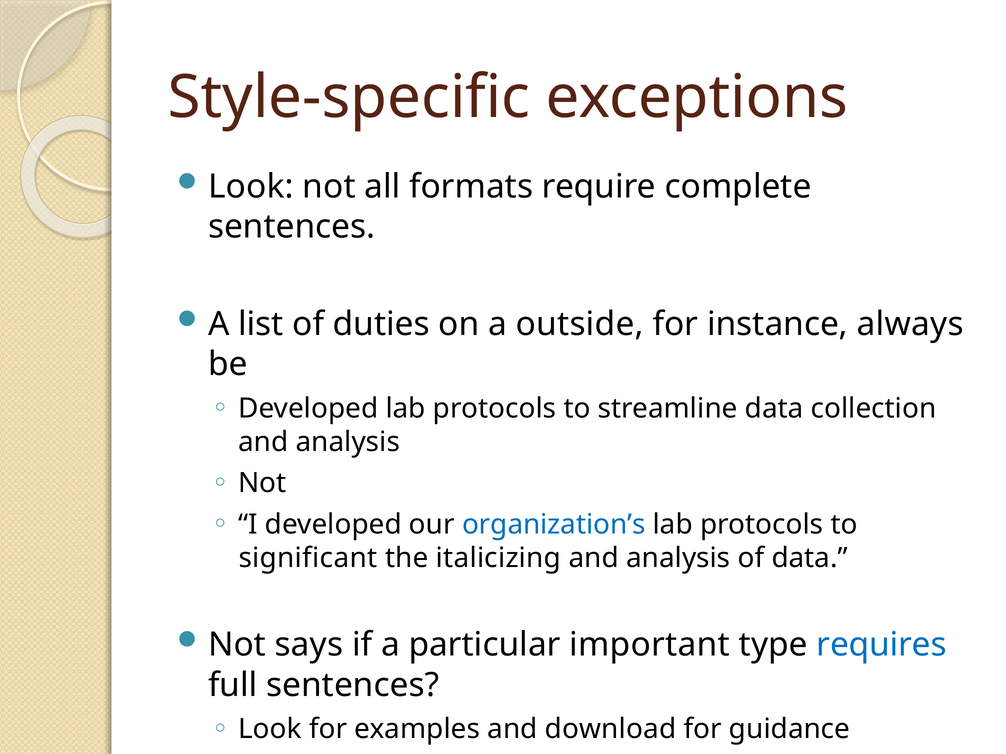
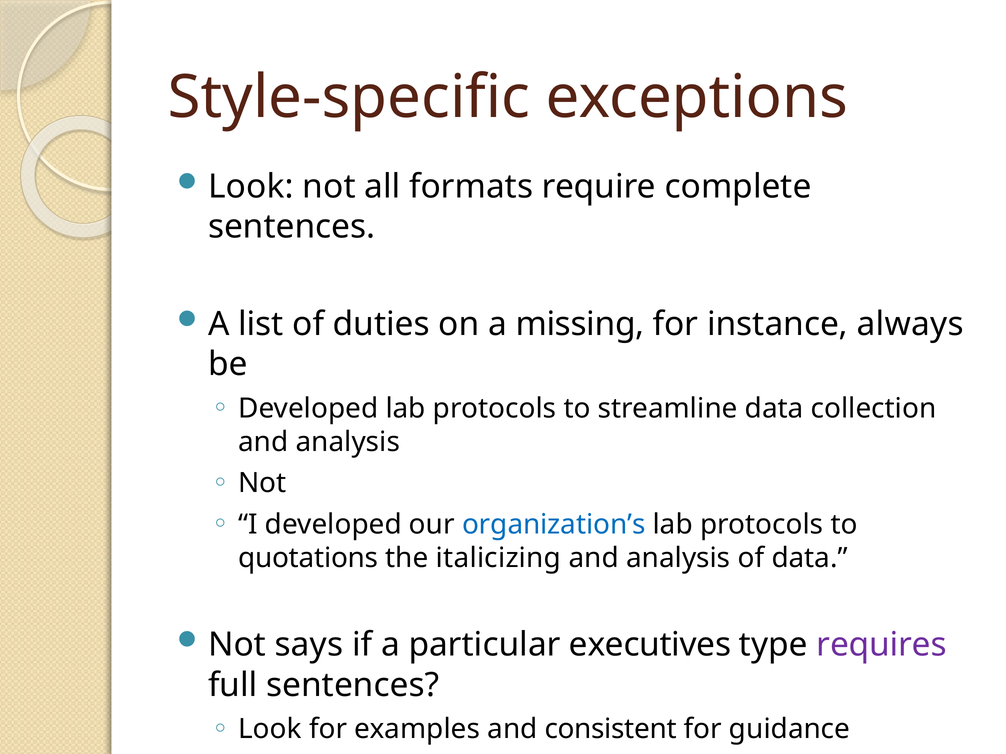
outside: outside -> missing
significant: significant -> quotations
important: important -> executives
requires colour: blue -> purple
download: download -> consistent
